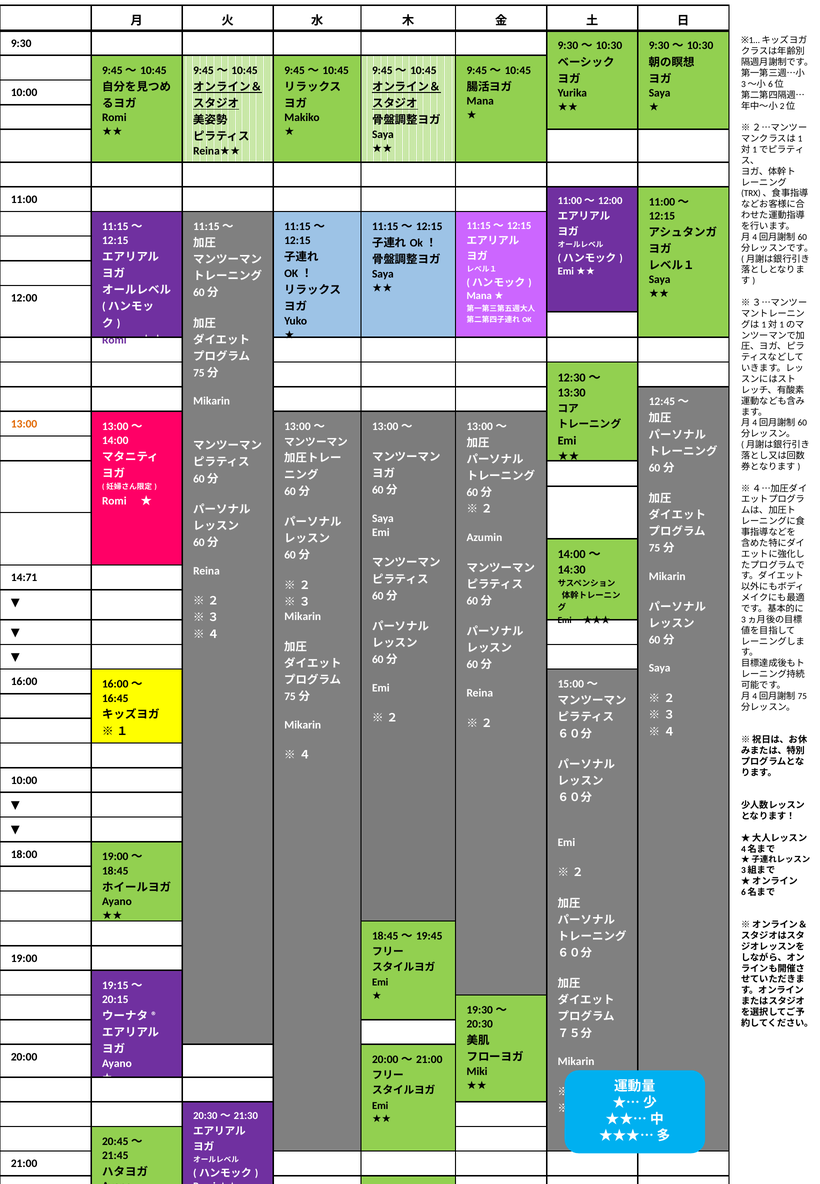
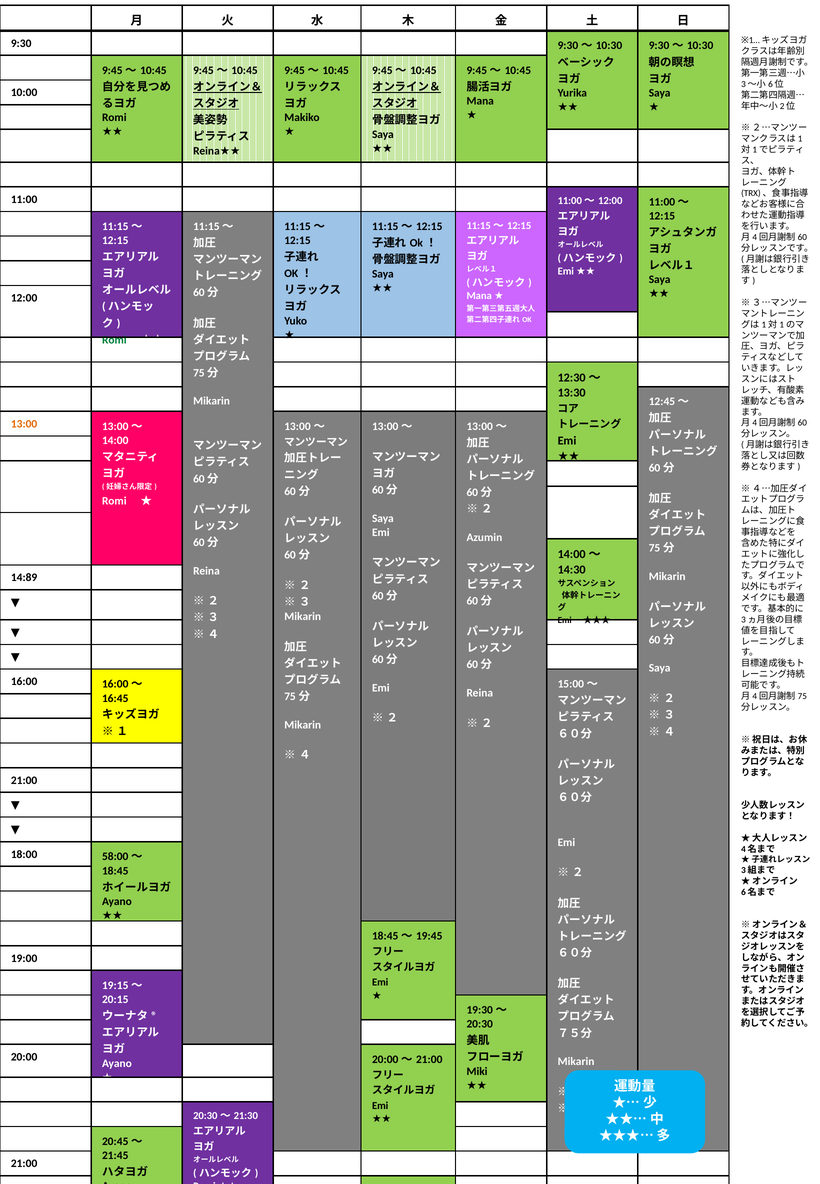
Romi at (114, 340) colour: purple -> green
14:71: 14:71 -> 14:89
10:00 at (24, 781): 10:00 -> 21:00
18:00 19:00: 19:00 -> 58:00
